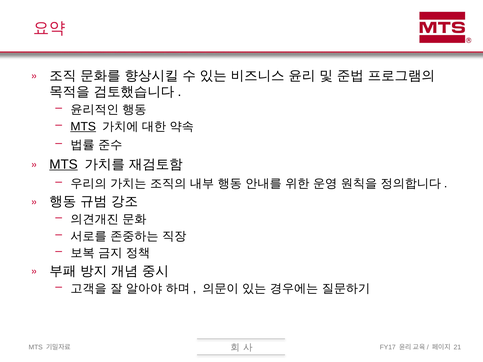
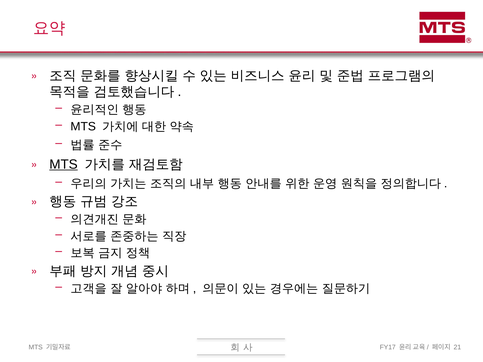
MTS at (83, 126) underline: present -> none
